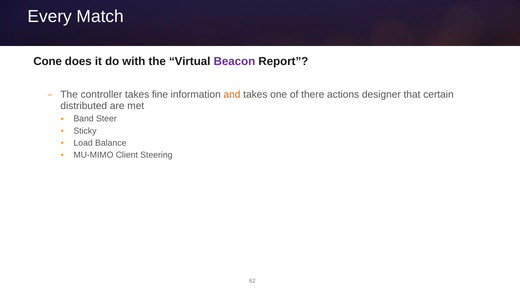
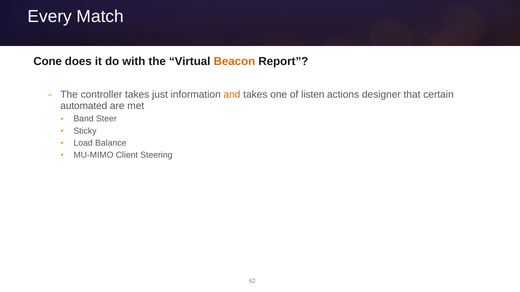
Beacon colour: purple -> orange
fine: fine -> just
there: there -> listen
distributed: distributed -> automated
